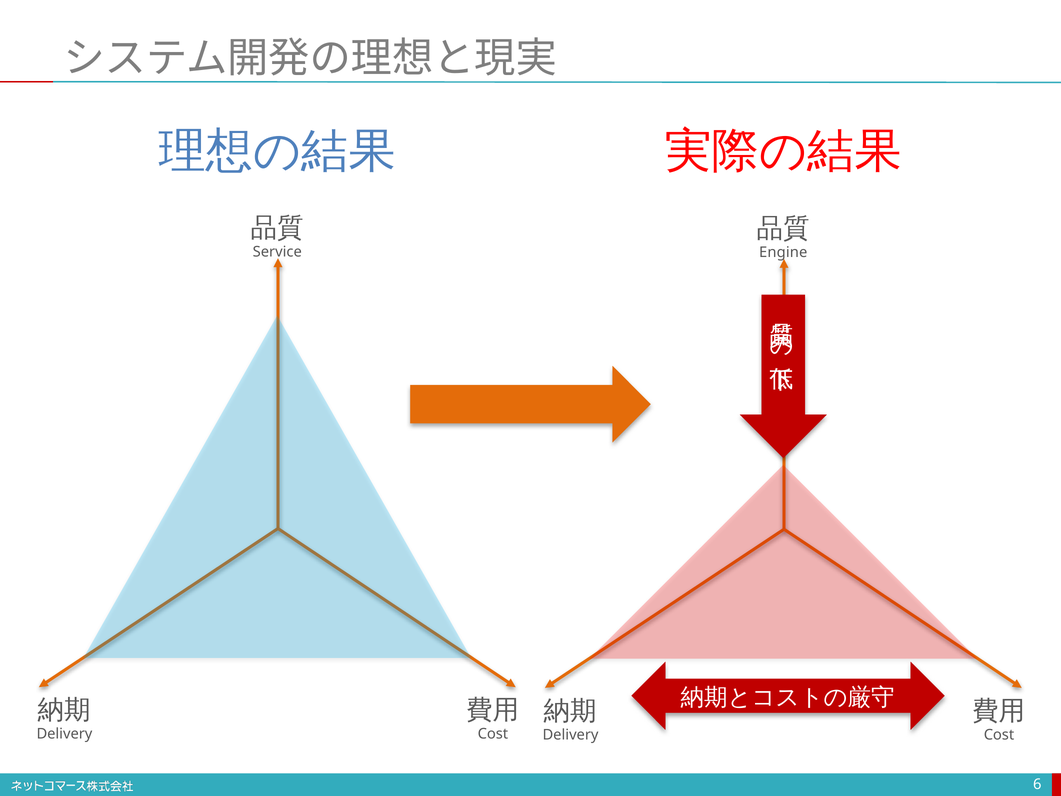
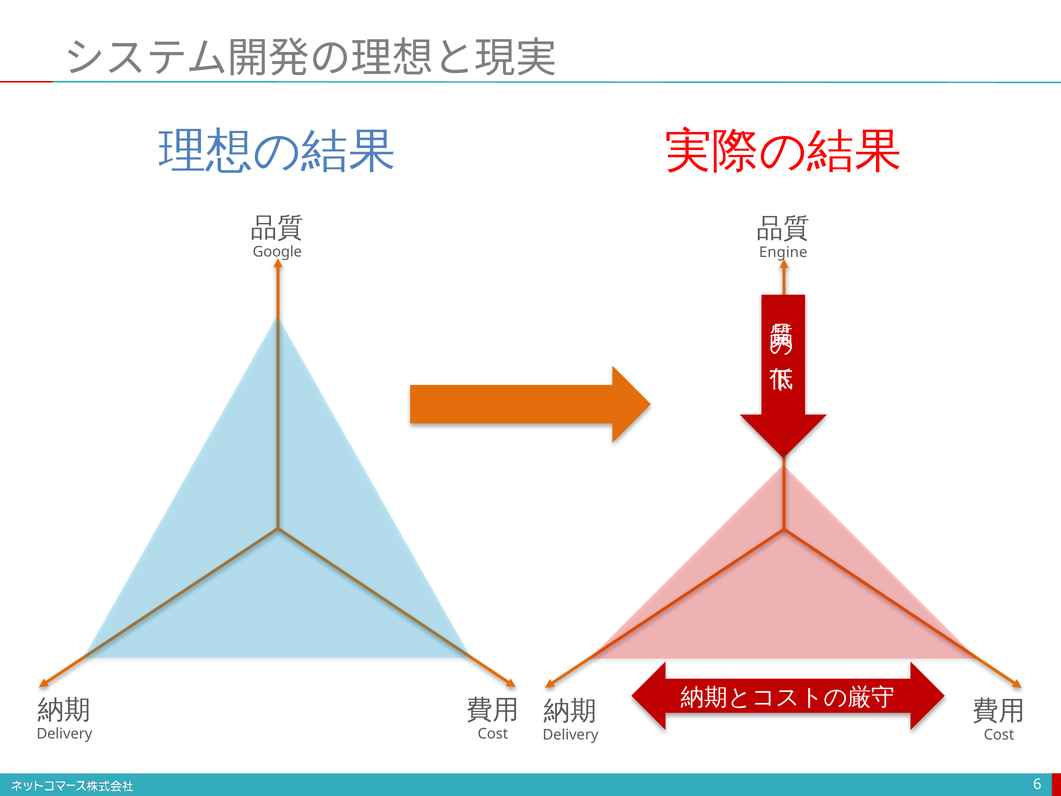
Service: Service -> Google
